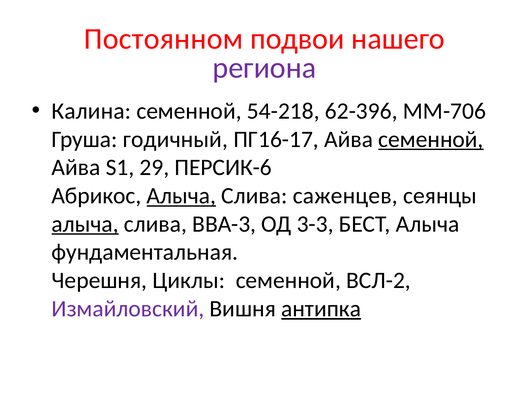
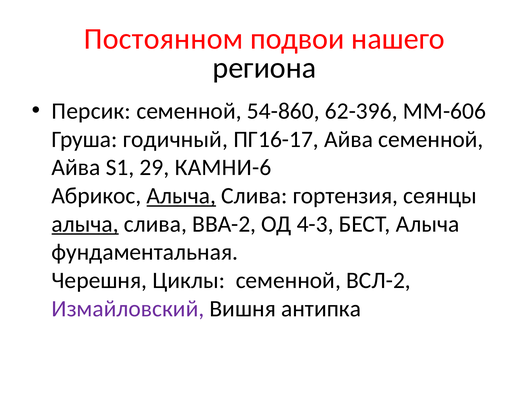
региона colour: purple -> black
Калина: Калина -> Персик
54-218: 54-218 -> 54-860
ММ-706: ММ-706 -> ММ-606
семенной at (431, 139) underline: present -> none
ПЕРСИК-6: ПЕРСИК-6 -> КАМНИ-6
саженцев: саженцев -> гортензия
ВВА-3: ВВА-3 -> ВВА-2
3-3: 3-3 -> 4-3
антипка underline: present -> none
